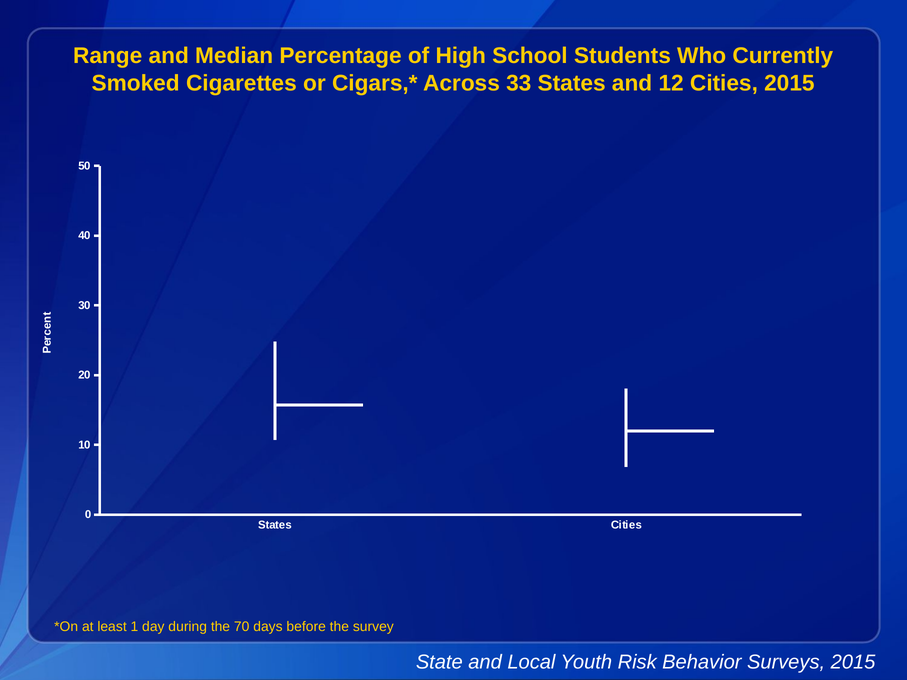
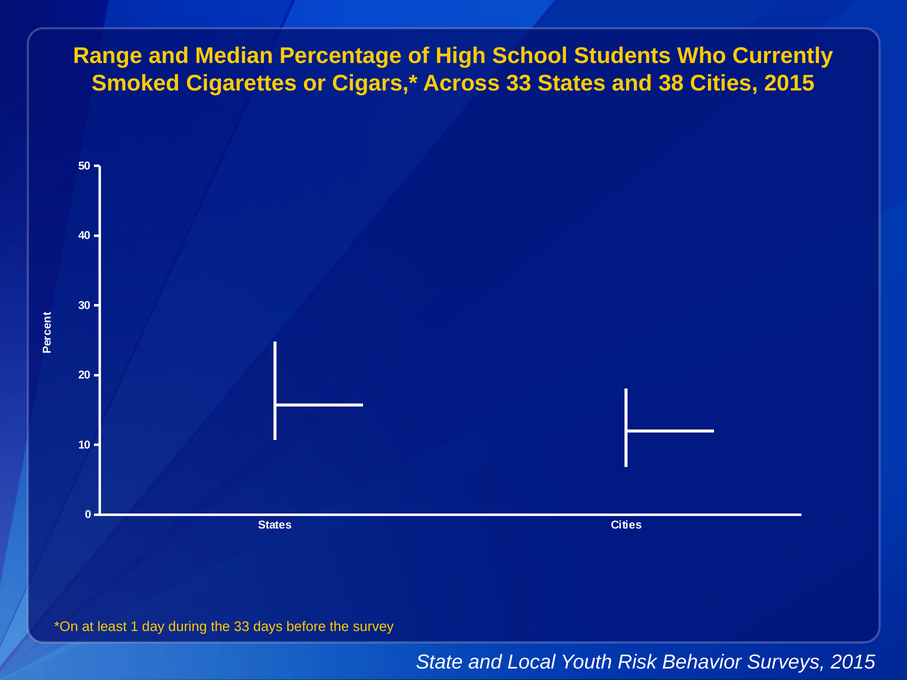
12: 12 -> 38
the 70: 70 -> 33
